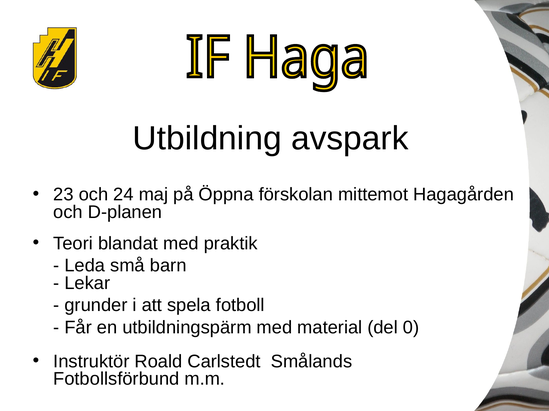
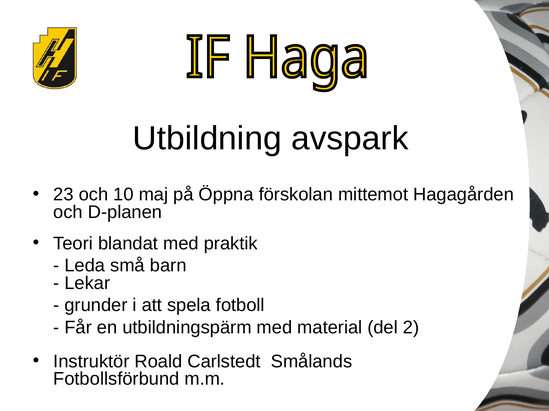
24: 24 -> 10
0: 0 -> 2
